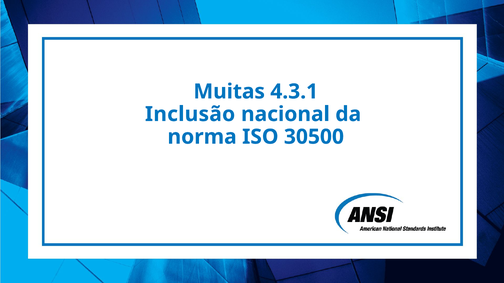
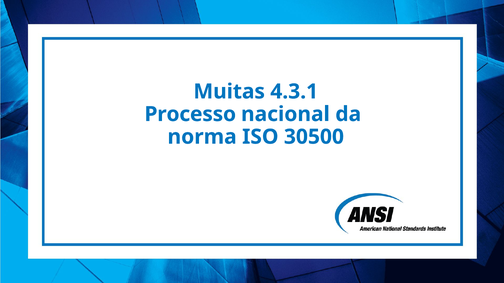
Inclusão: Inclusão -> Processo
